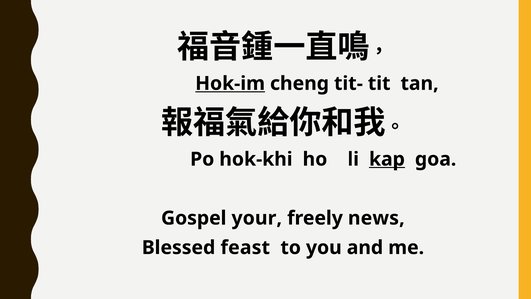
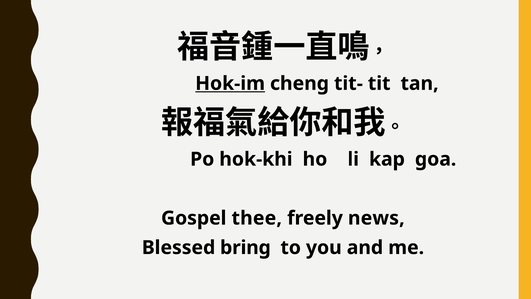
kap underline: present -> none
your: your -> thee
feast: feast -> bring
